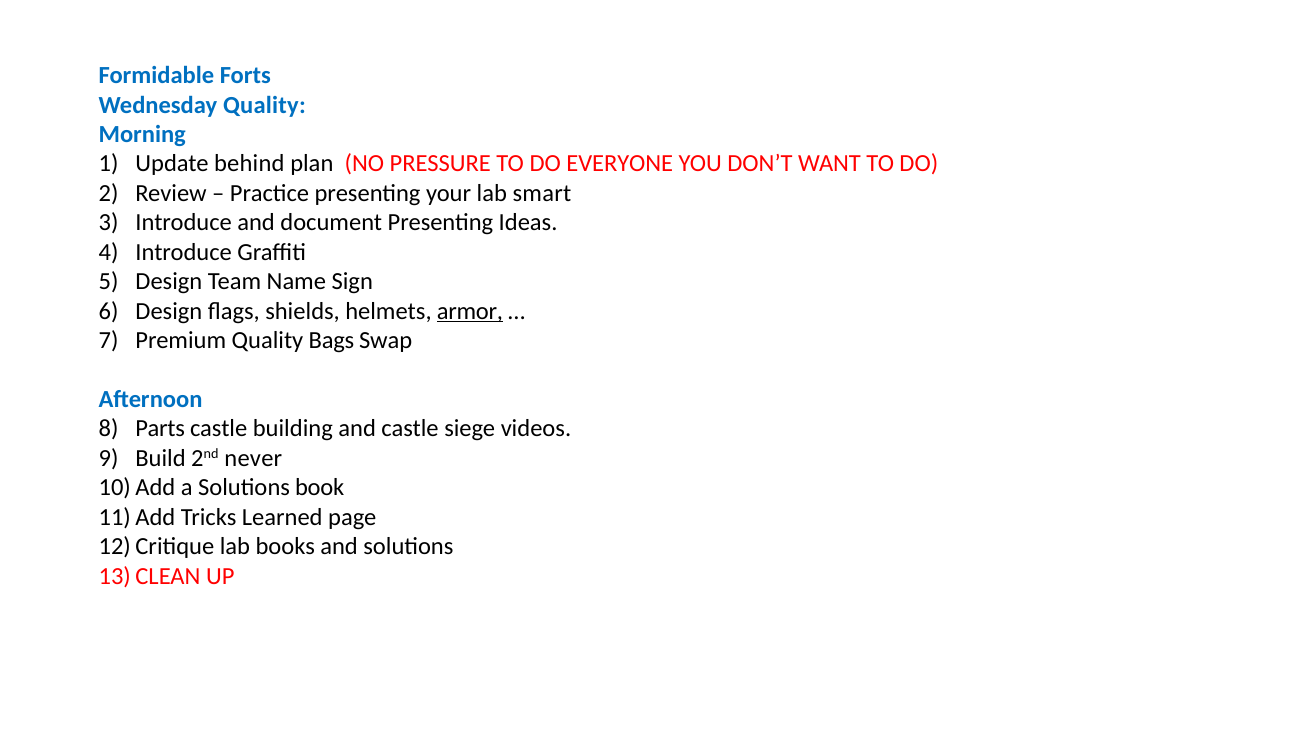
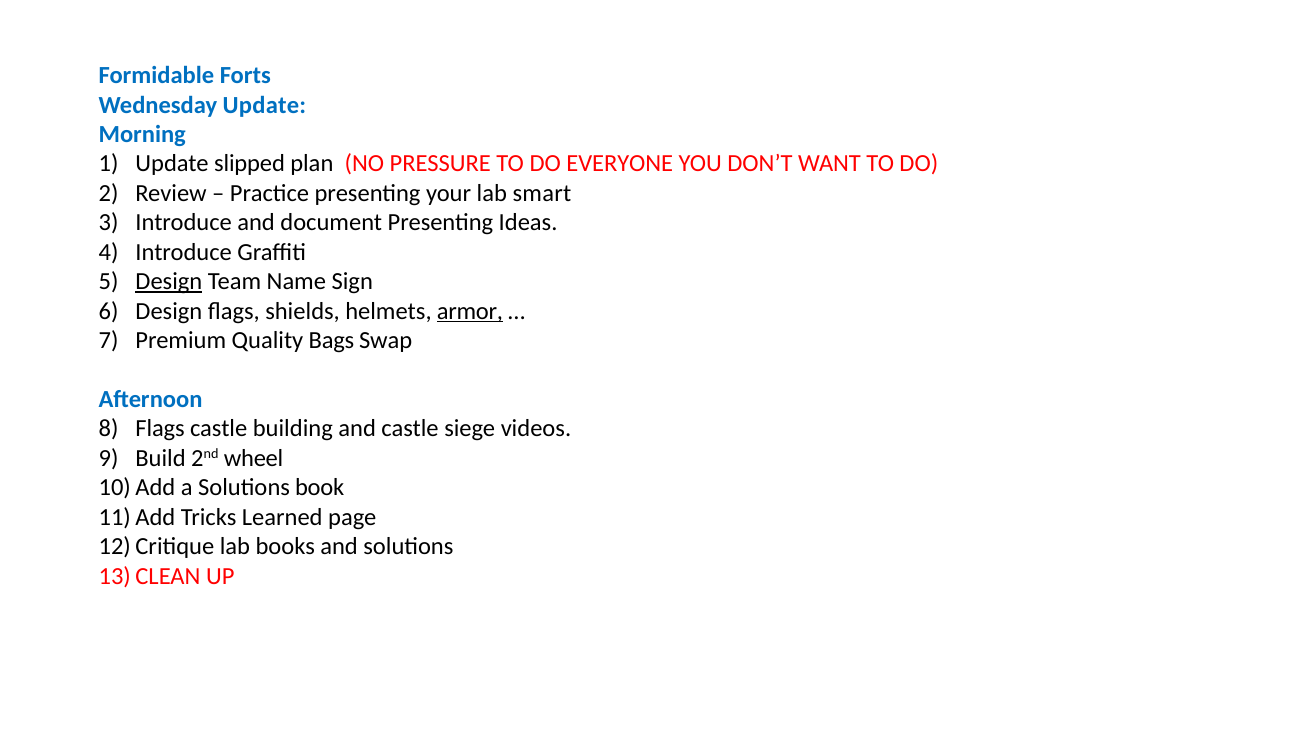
Wednesday Quality: Quality -> Update
behind: behind -> slipped
Design at (169, 282) underline: none -> present
Parts at (160, 429): Parts -> Flags
never: never -> wheel
